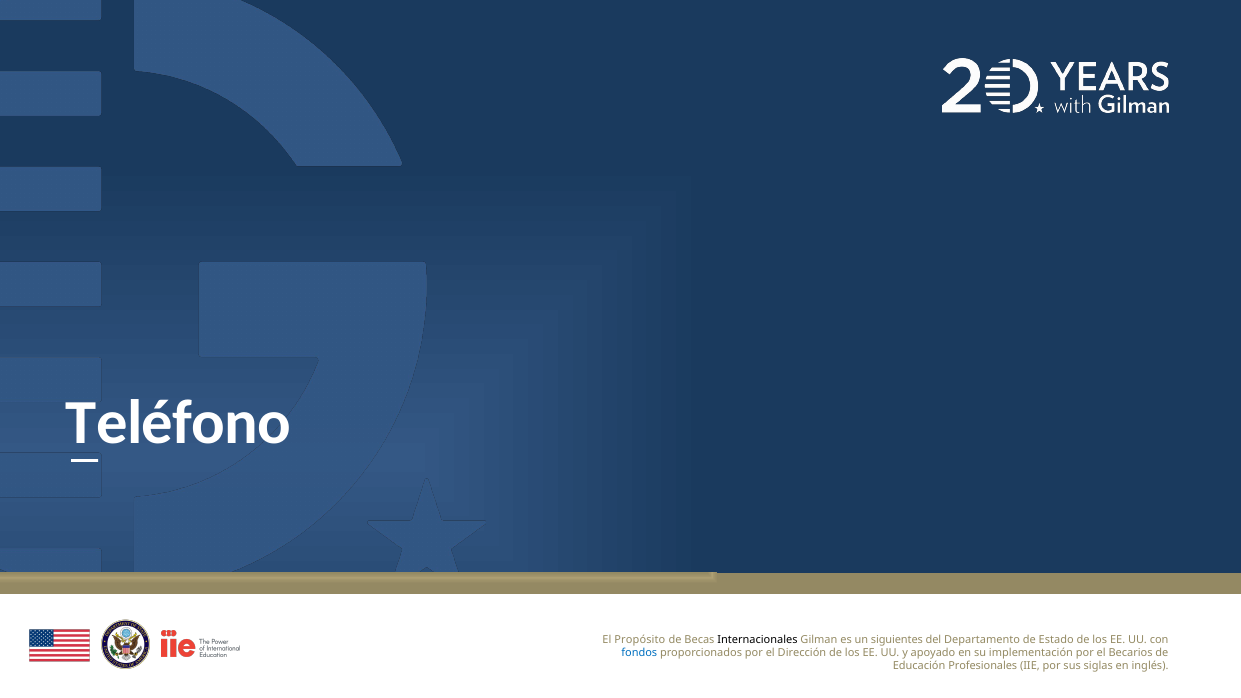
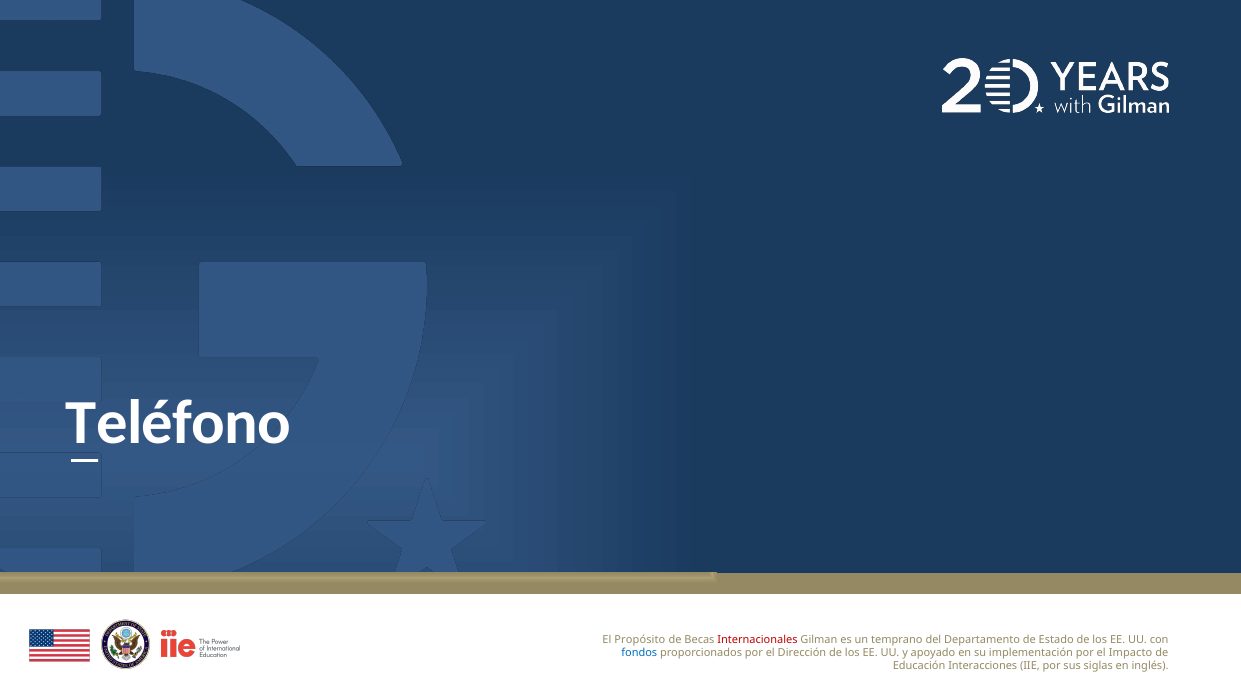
Internacionales colour: black -> red
siguientes: siguientes -> temprano
Becarios: Becarios -> Impacto
Profesionales: Profesionales -> Interacciones
